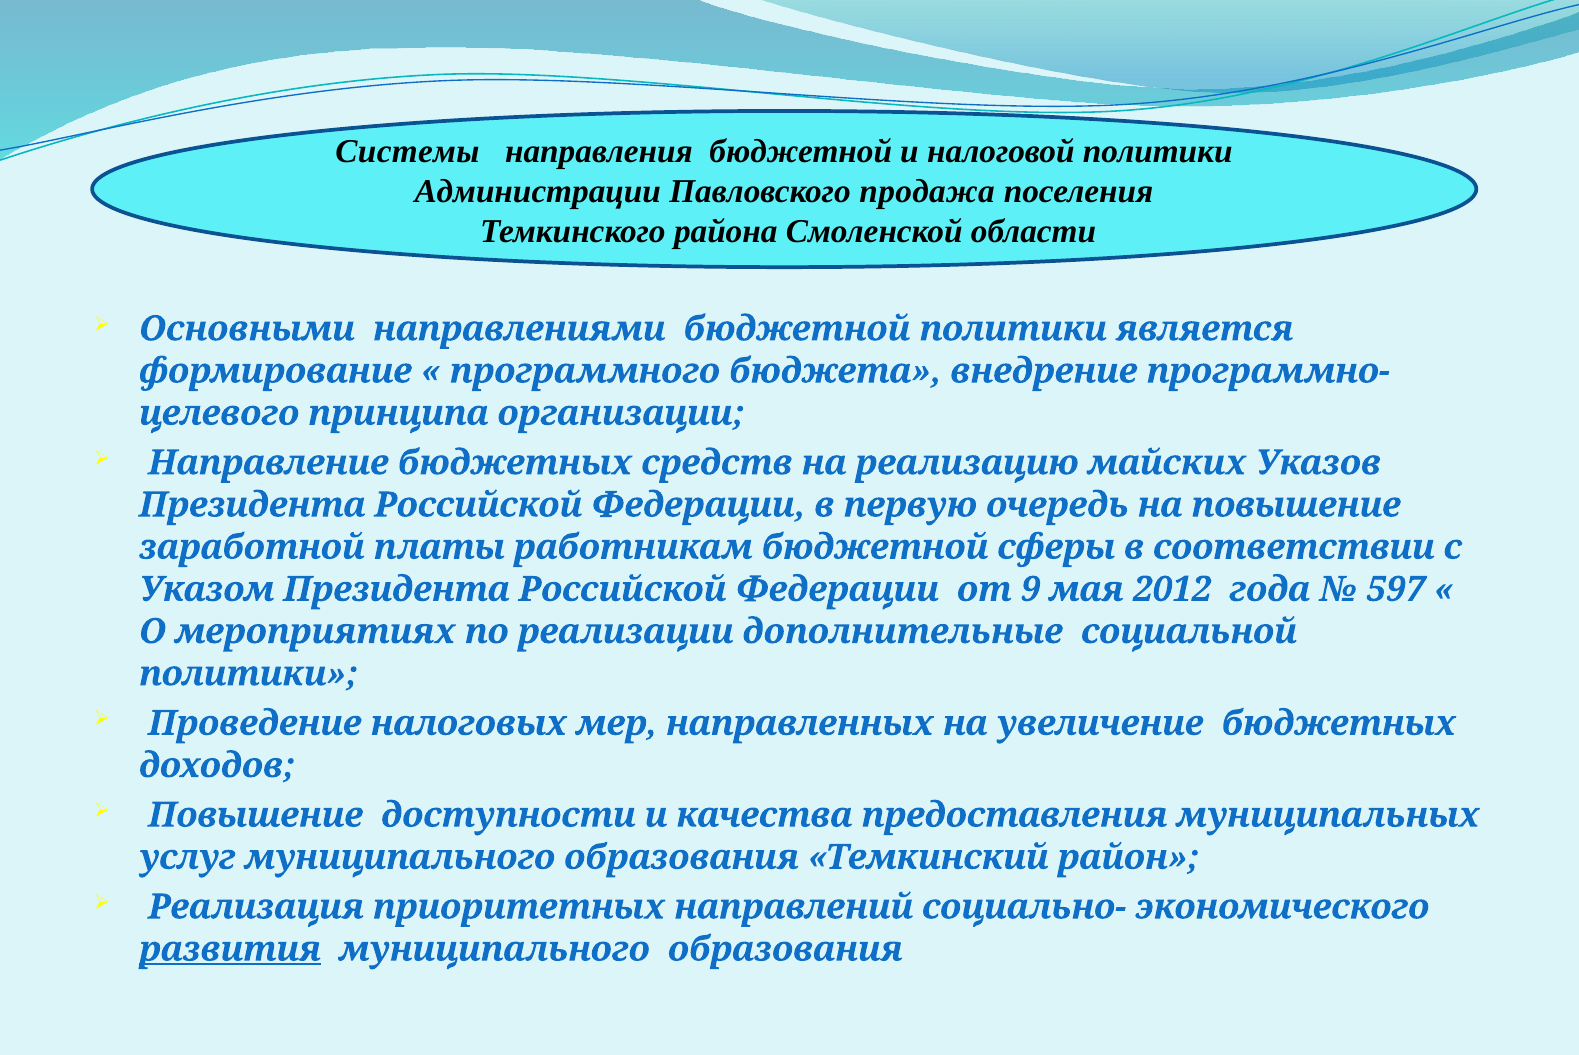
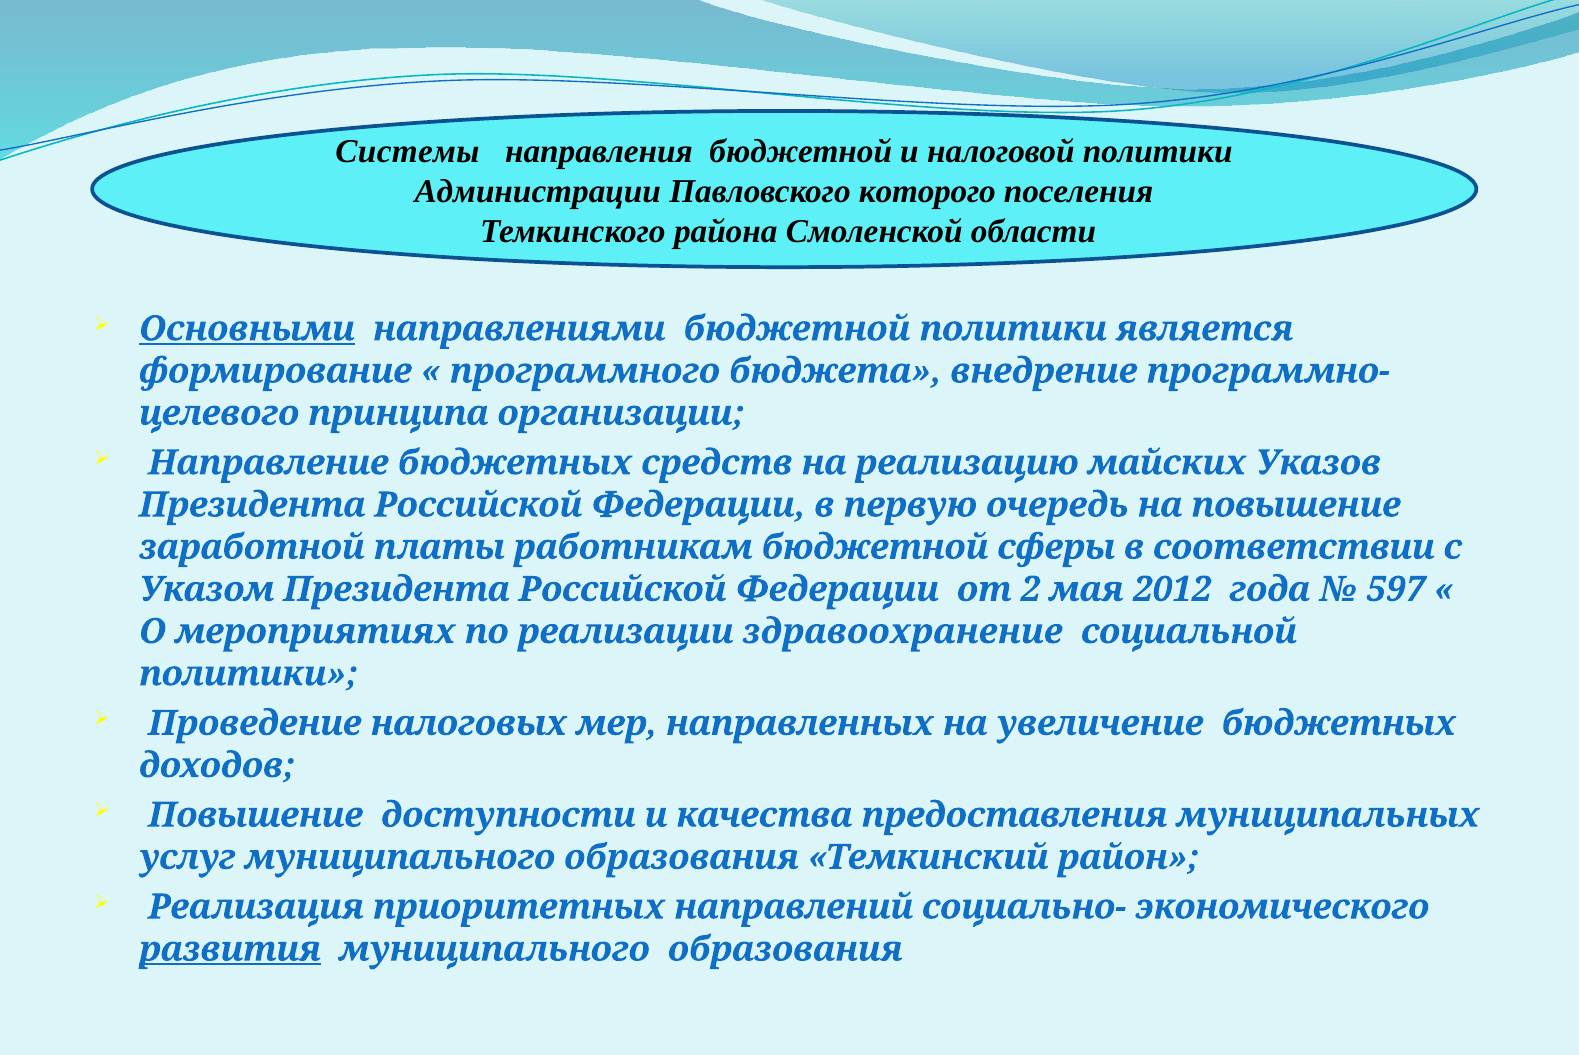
продажа: продажа -> которого
Основными underline: none -> present
9: 9 -> 2
дополнительные: дополнительные -> здравоохранение
